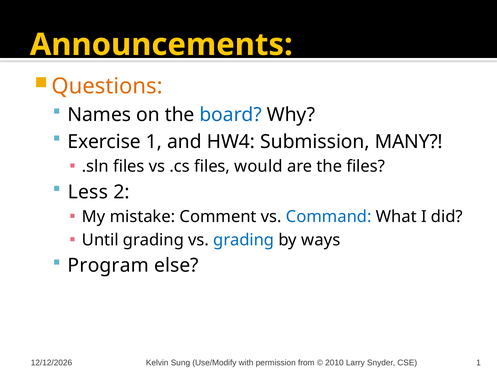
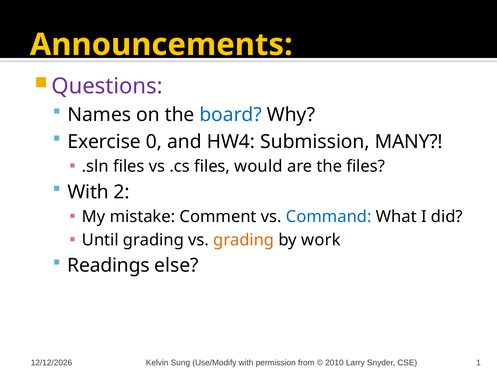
Questions colour: orange -> purple
Exercise 1: 1 -> 0
Less at (88, 192): Less -> With
grading at (244, 240) colour: blue -> orange
ways: ways -> work
Program: Program -> Readings
